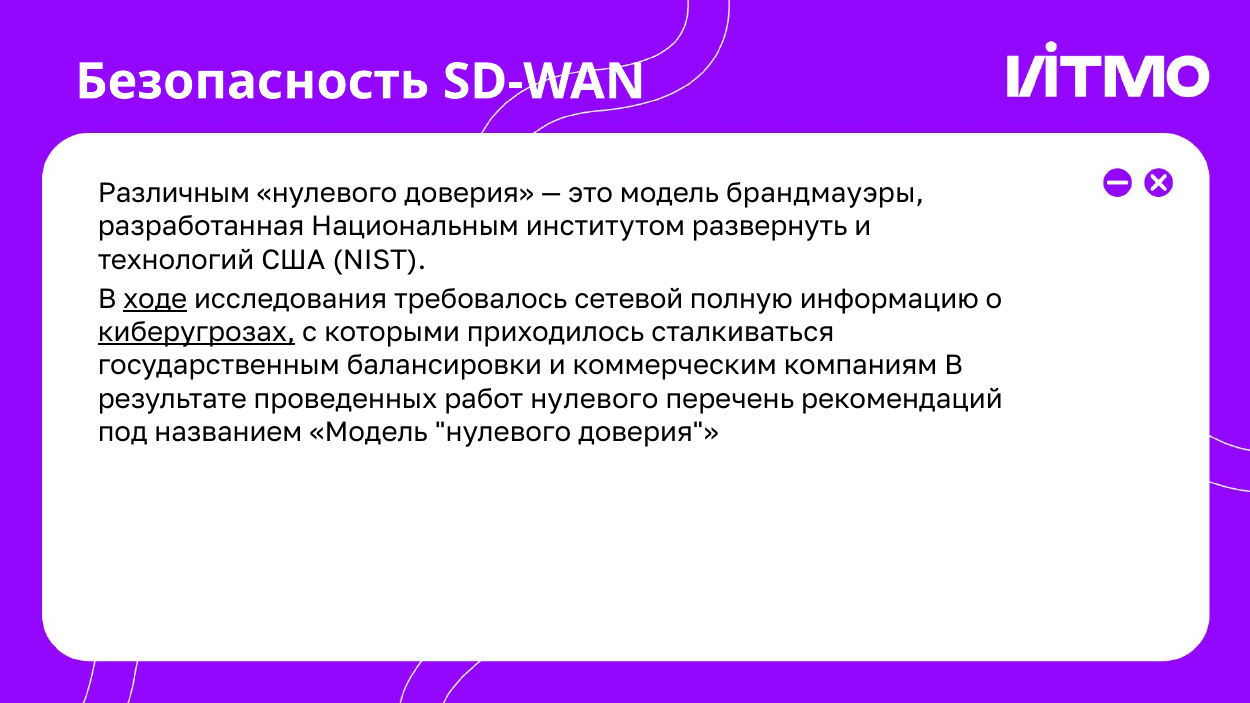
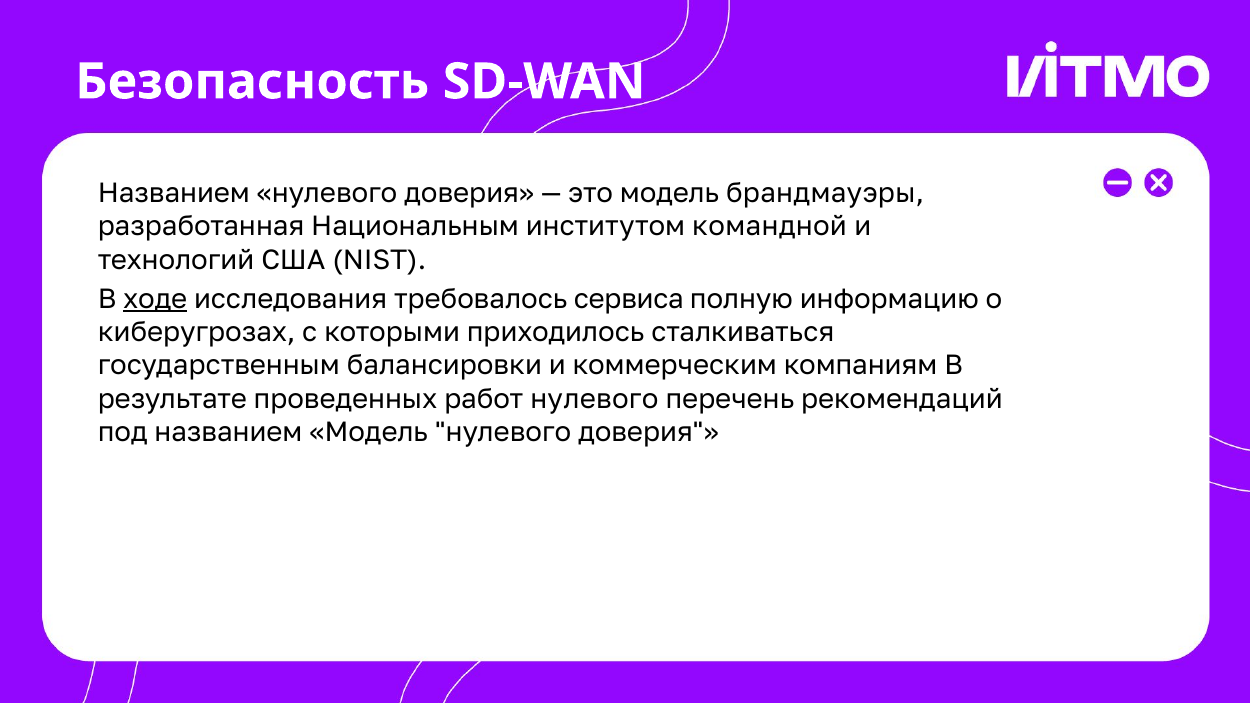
Различным at (174, 193): Различным -> Названием
развернуть: развернуть -> командной
сетевой: сетевой -> сервиса
киберугрозах underline: present -> none
